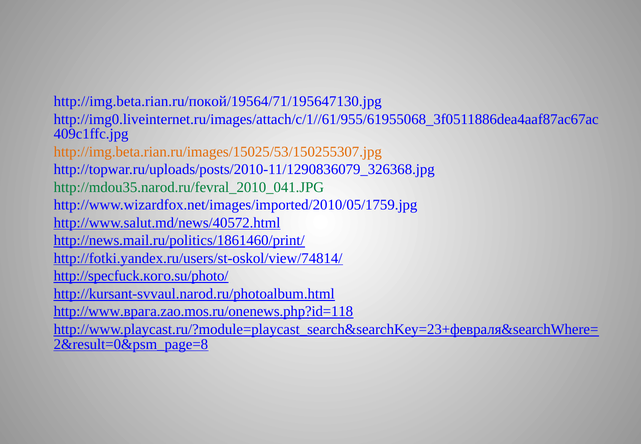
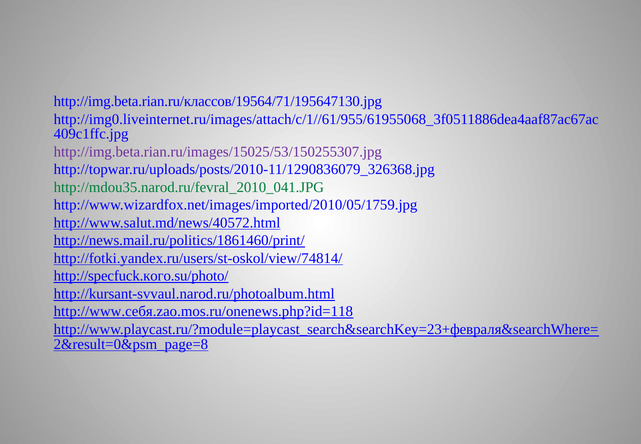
http://img.beta.rian.ru/покой/19564/71/195647130.jpg: http://img.beta.rian.ru/покой/19564/71/195647130.jpg -> http://img.beta.rian.ru/классов/19564/71/195647130.jpg
http://img.beta.rian.ru/images/15025/53/150255307.jpg colour: orange -> purple
http://www.врага.zao.mos.ru/onenews.php?id=118: http://www.врага.zao.mos.ru/onenews.php?id=118 -> http://www.себя.zao.mos.ru/onenews.php?id=118
